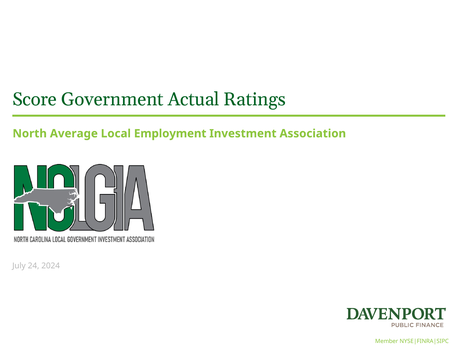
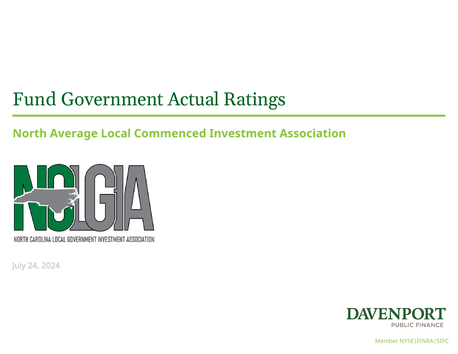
Score: Score -> Fund
Employment: Employment -> Commenced
